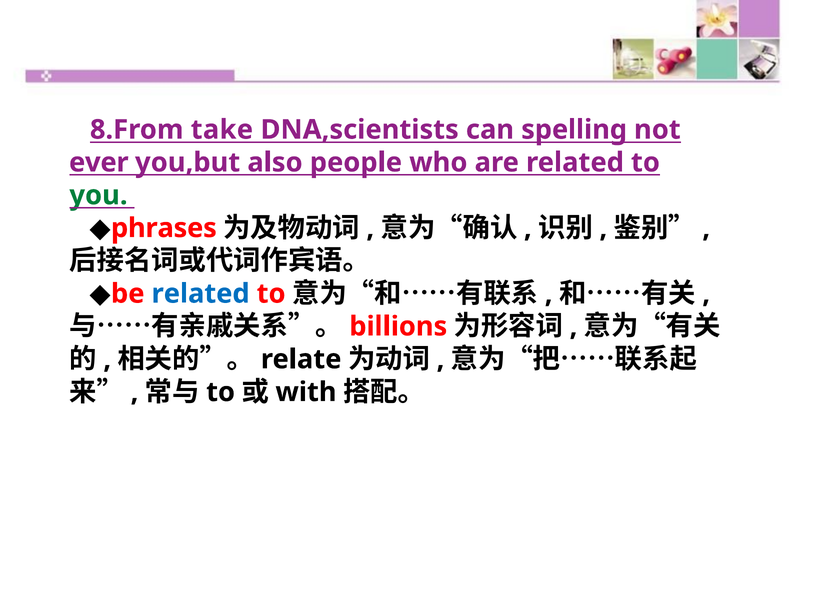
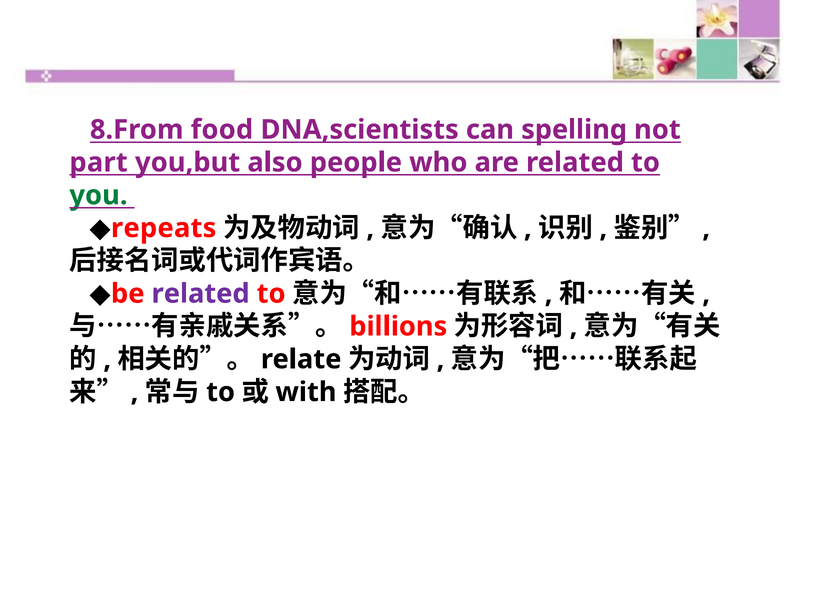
take: take -> food
ever: ever -> part
phrases: phrases -> repeats
related at (201, 294) colour: blue -> purple
